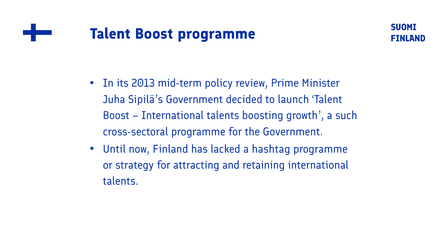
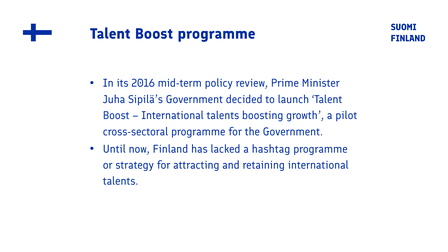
2013: 2013 -> 2016
such: such -> pilot
